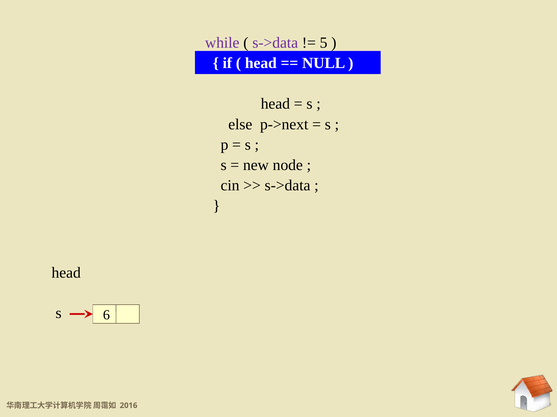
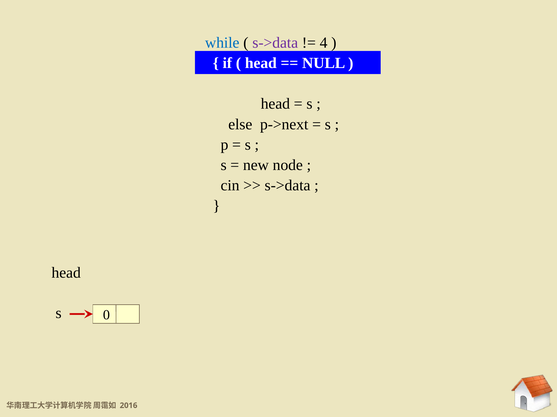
while colour: purple -> blue
5: 5 -> 4
6: 6 -> 0
